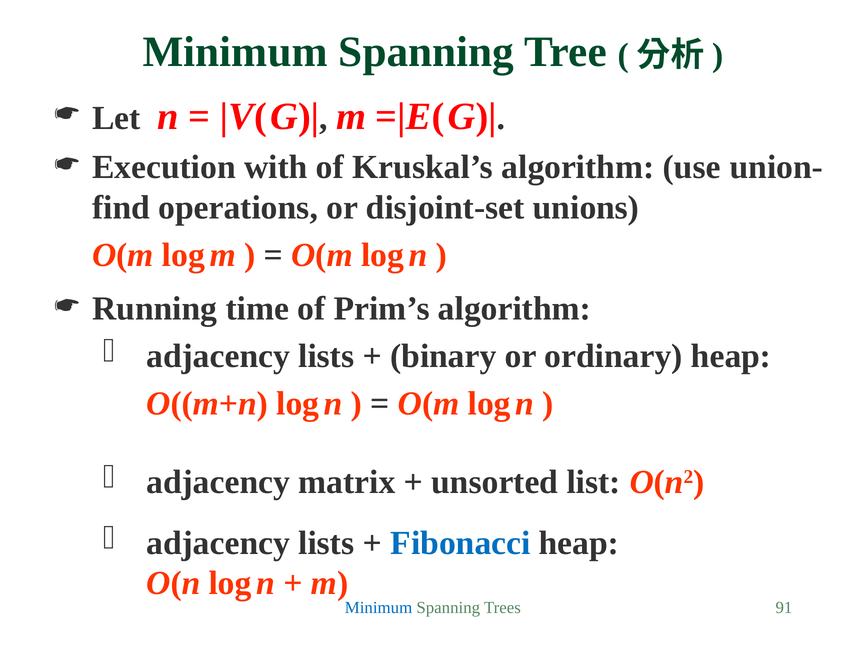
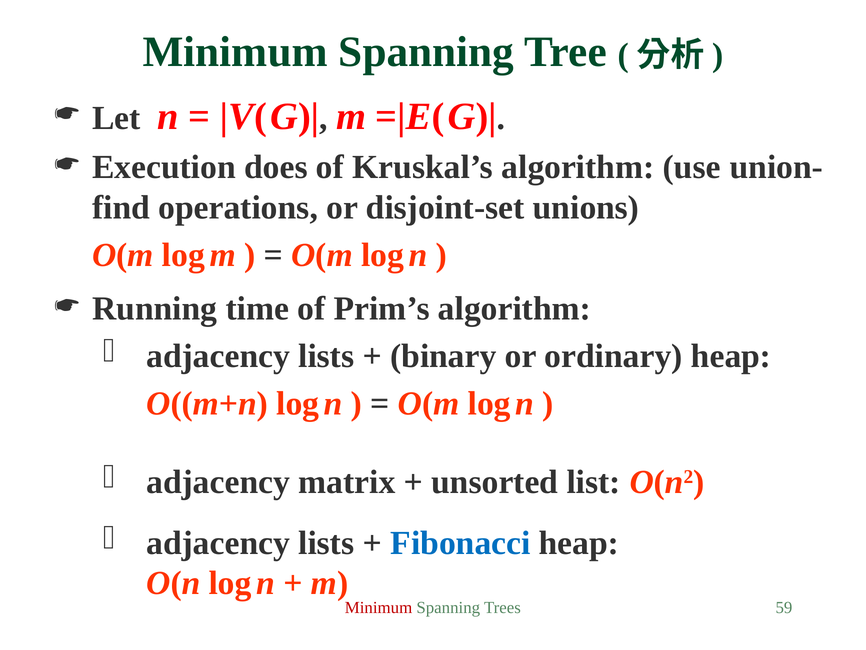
with: with -> does
Minimum at (379, 607) colour: blue -> red
91: 91 -> 59
